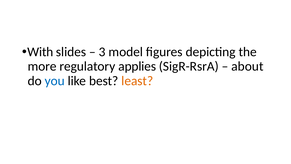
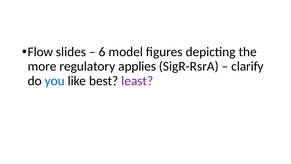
With: With -> Flow
3: 3 -> 6
about: about -> clarify
least colour: orange -> purple
